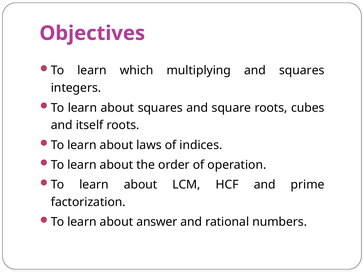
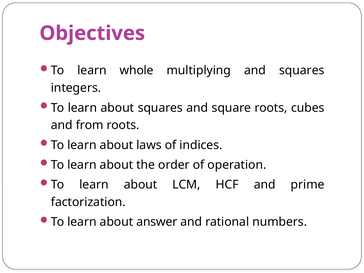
which: which -> whole
itself: itself -> from
